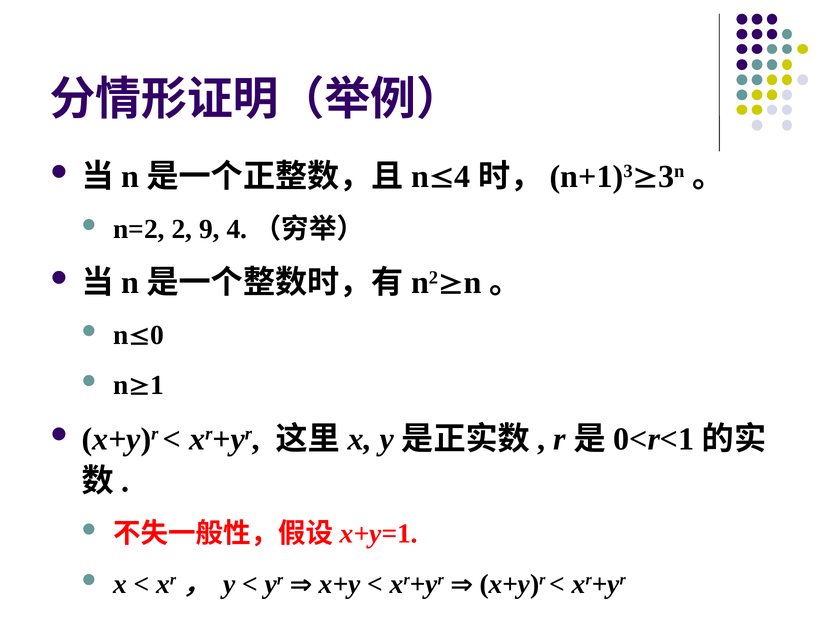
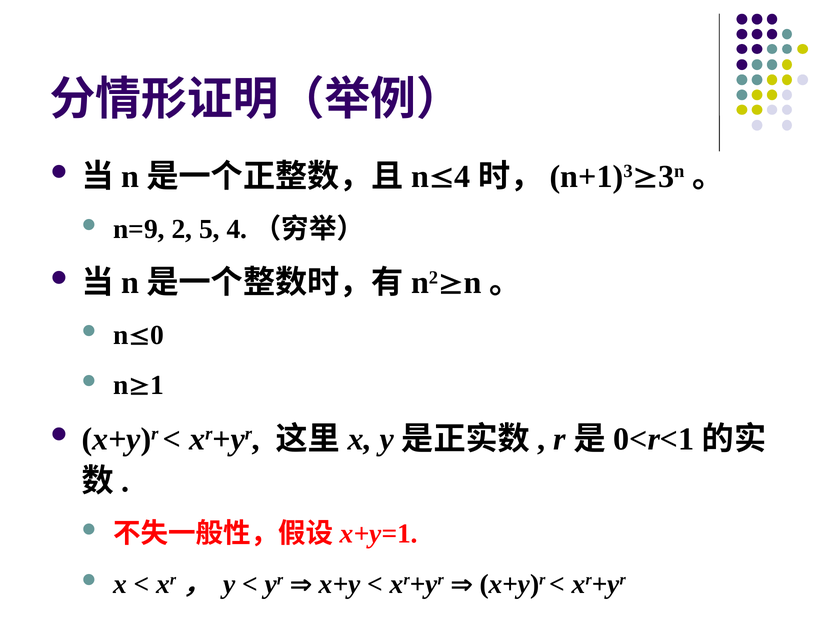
n=2: n=2 -> n=9
9: 9 -> 5
